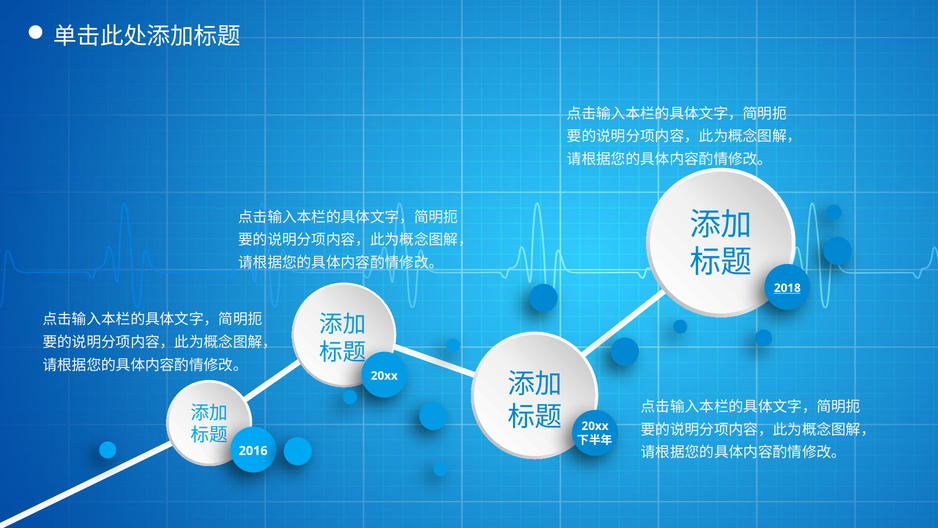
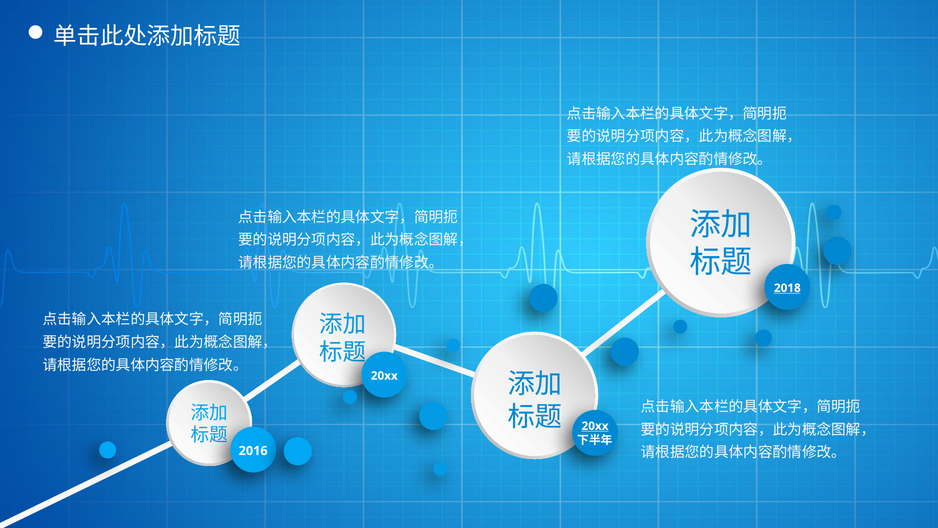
20xx at (595, 426) underline: none -> present
